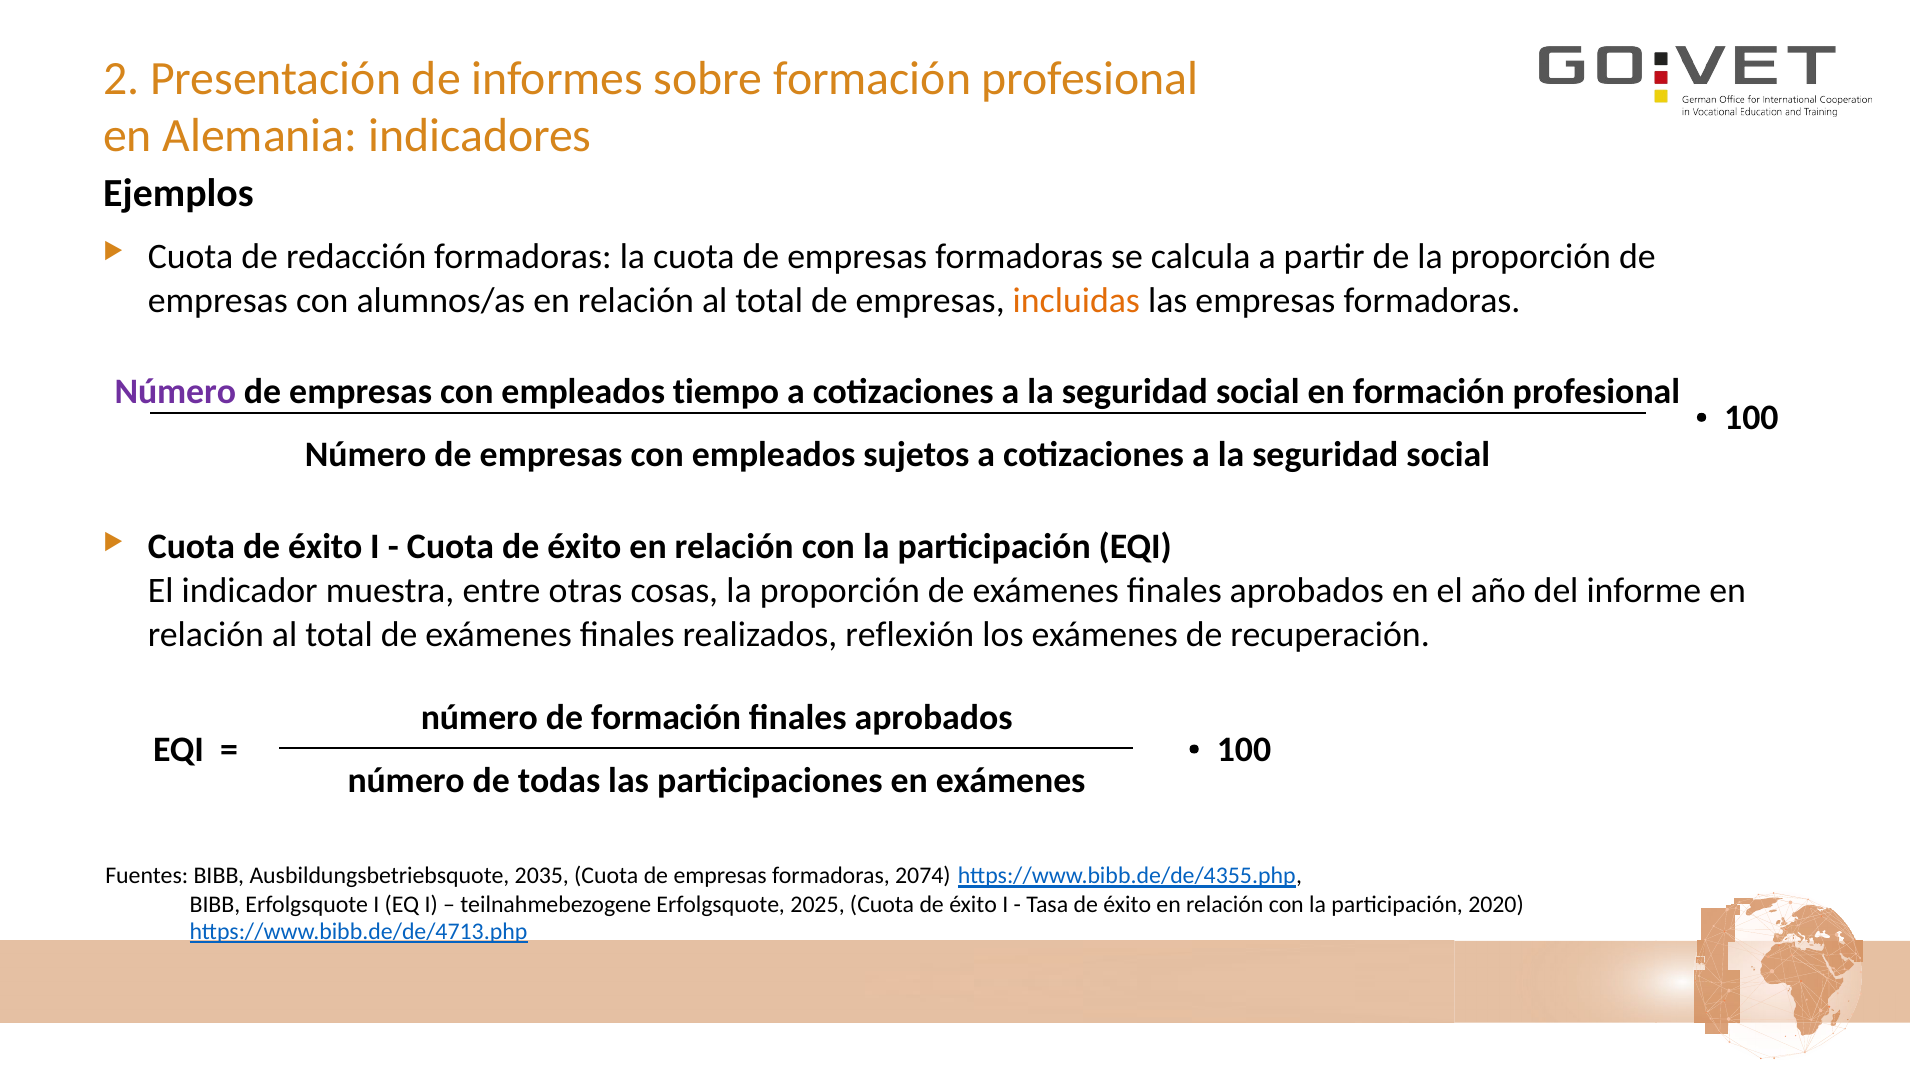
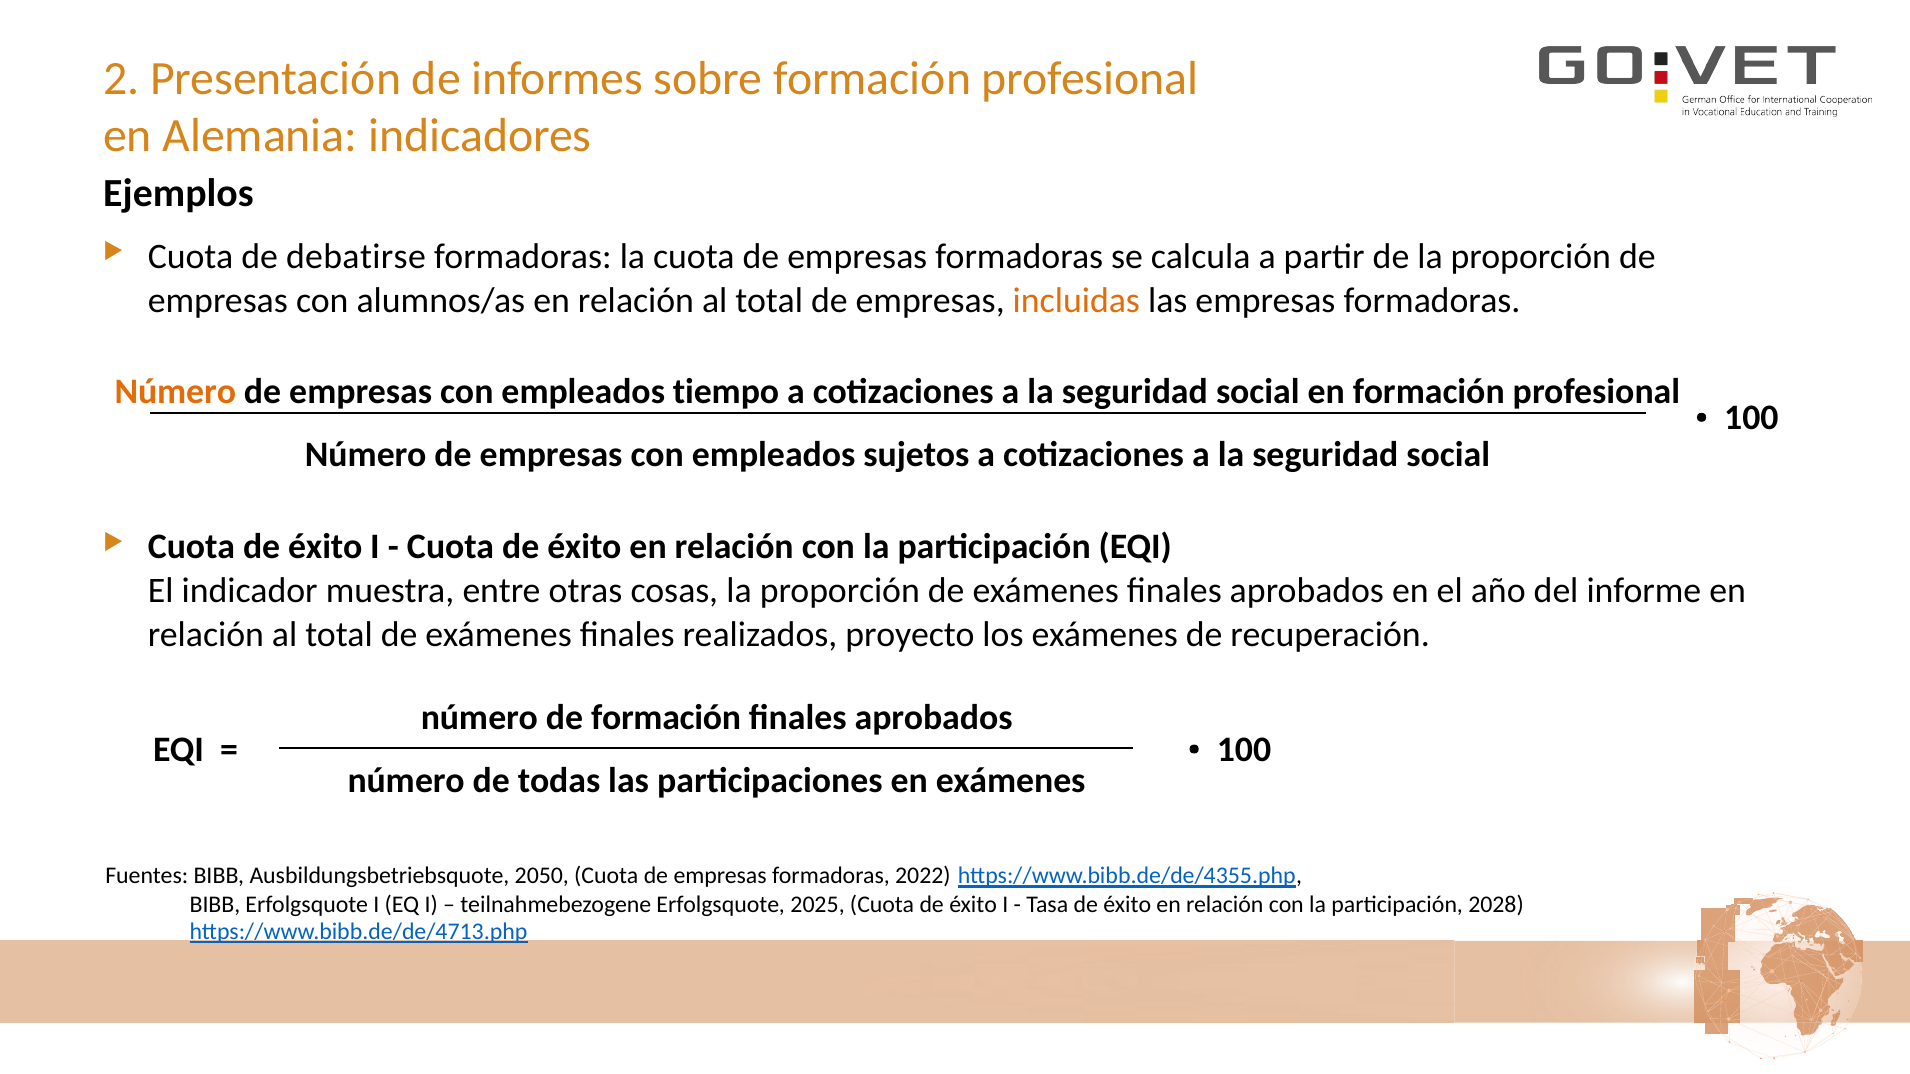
redacción: redacción -> debatirse
Número at (175, 392) colour: purple -> orange
reflexión: reflexión -> proyecto
2035: 2035 -> 2050
2074: 2074 -> 2022
2020: 2020 -> 2028
